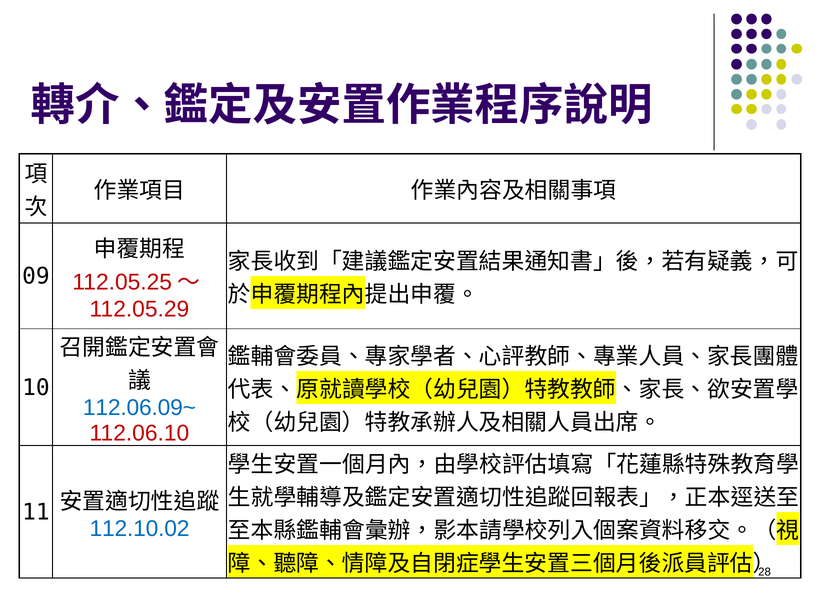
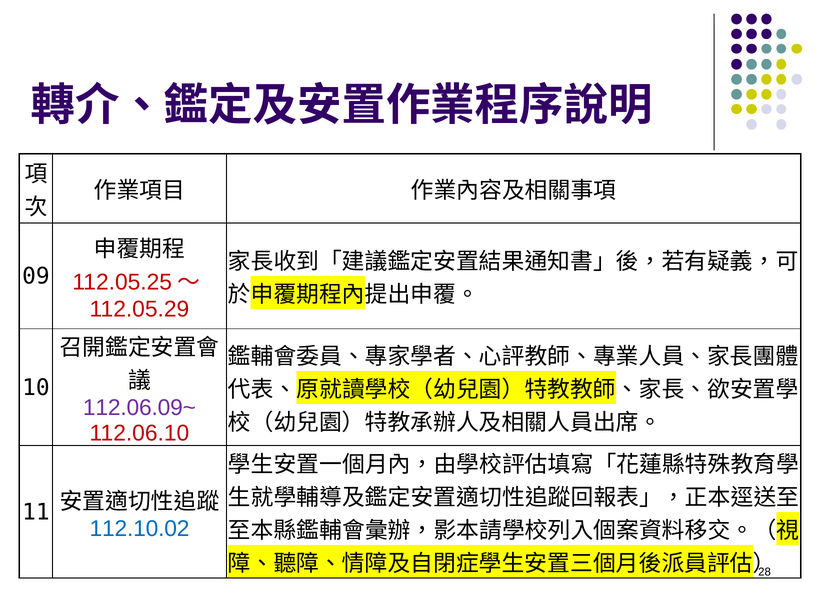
112.06.09~ colour: blue -> purple
